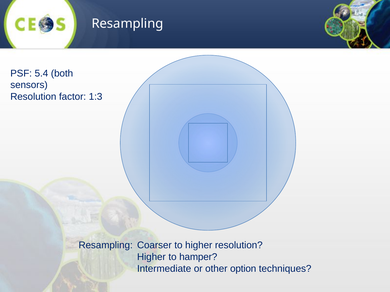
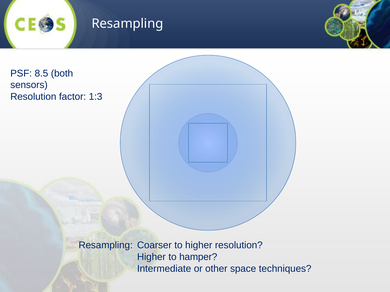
5.4: 5.4 -> 8.5
option: option -> space
